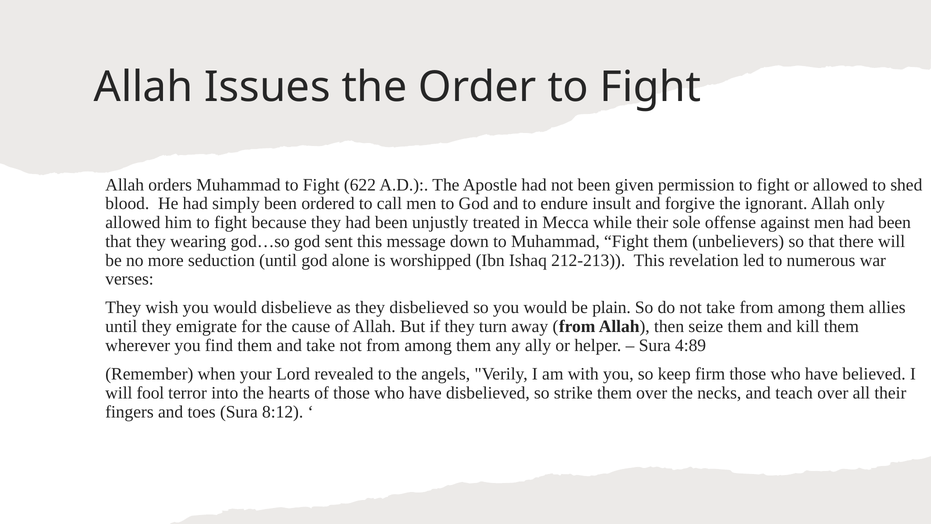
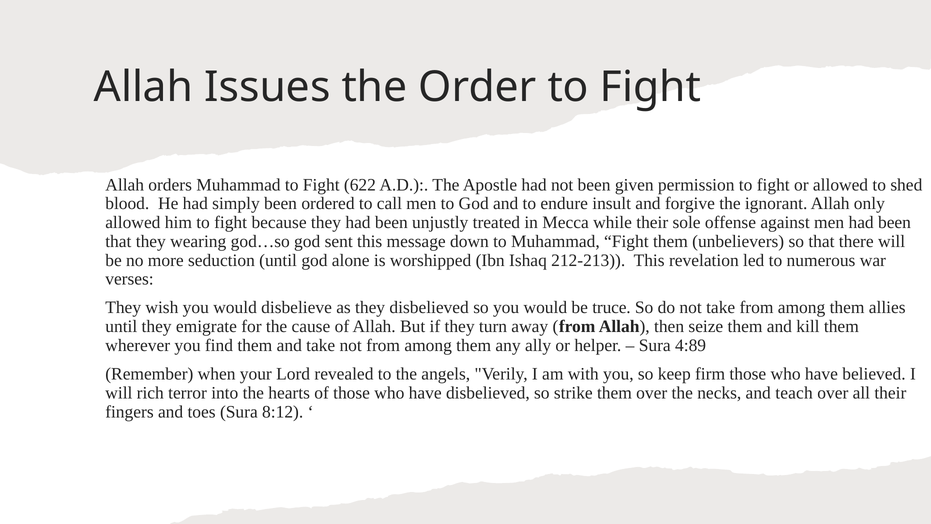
plain: plain -> truce
fool: fool -> rich
